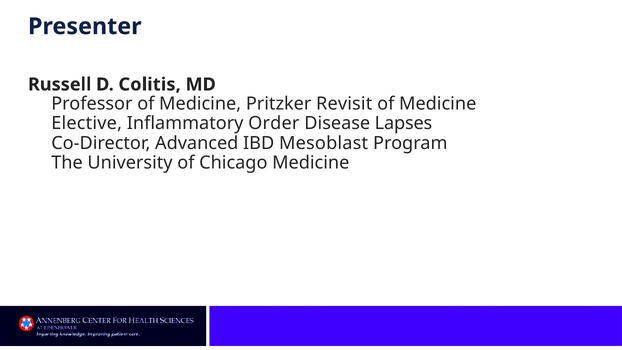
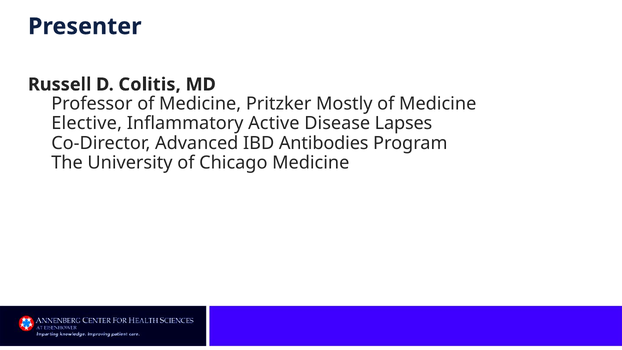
Revisit: Revisit -> Mostly
Order: Order -> Active
Mesoblast: Mesoblast -> Antibodies
